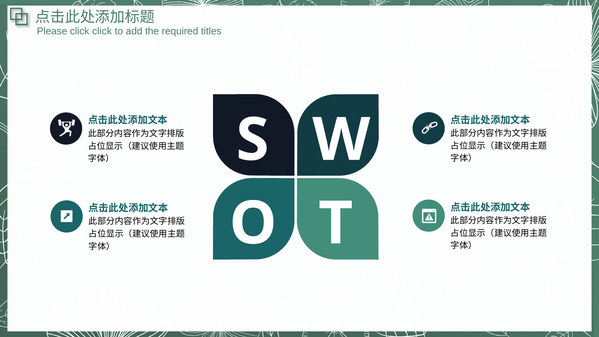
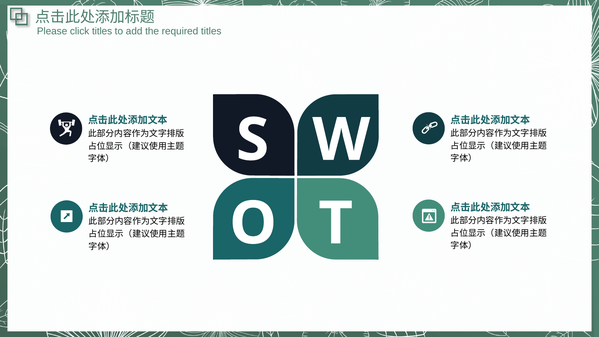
click click: click -> titles
